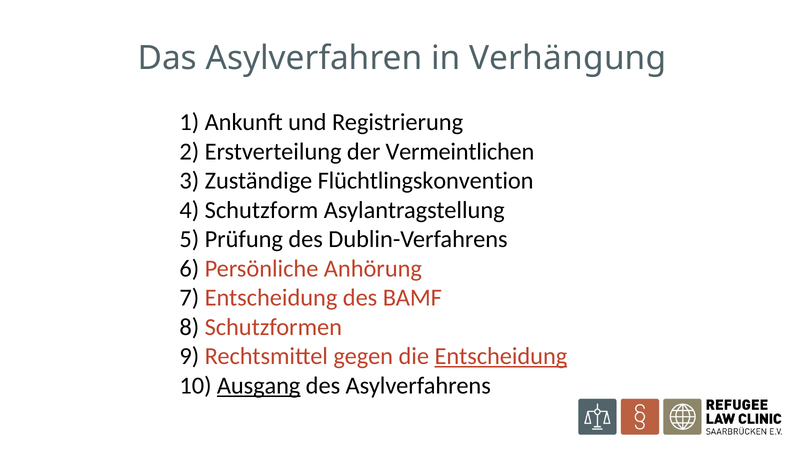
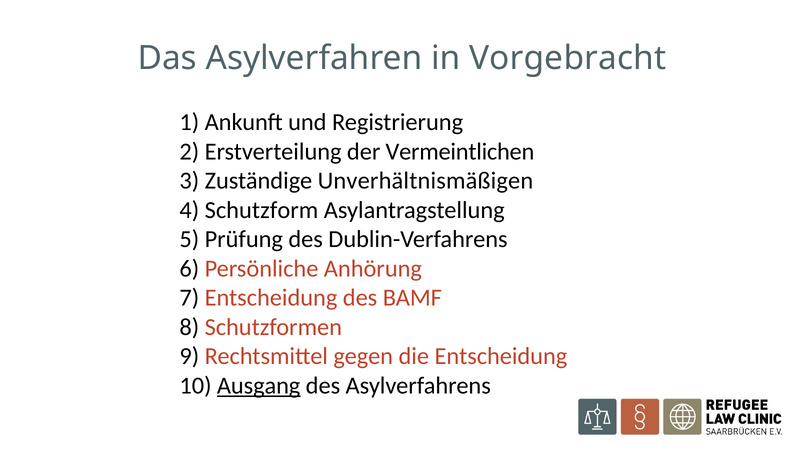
Verhängung: Verhängung -> Vorgebracht
Flüchtlingskonvention: Flüchtlingskonvention -> Unverhältnismäßigen
Entscheidung at (501, 356) underline: present -> none
